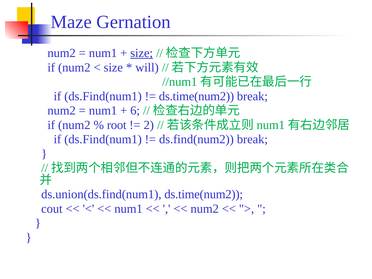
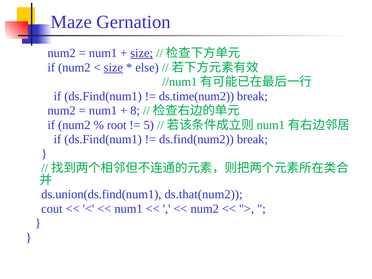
size at (113, 67) underline: none -> present
will: will -> else
6: 6 -> 8
2: 2 -> 5
ds.union(ds.find(num1 ds.time(num2: ds.time(num2 -> ds.that(num2
